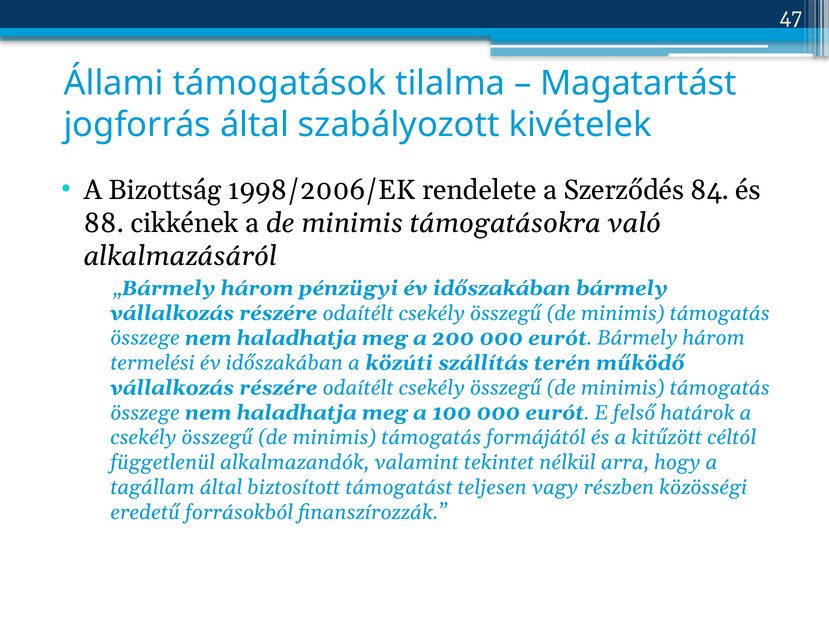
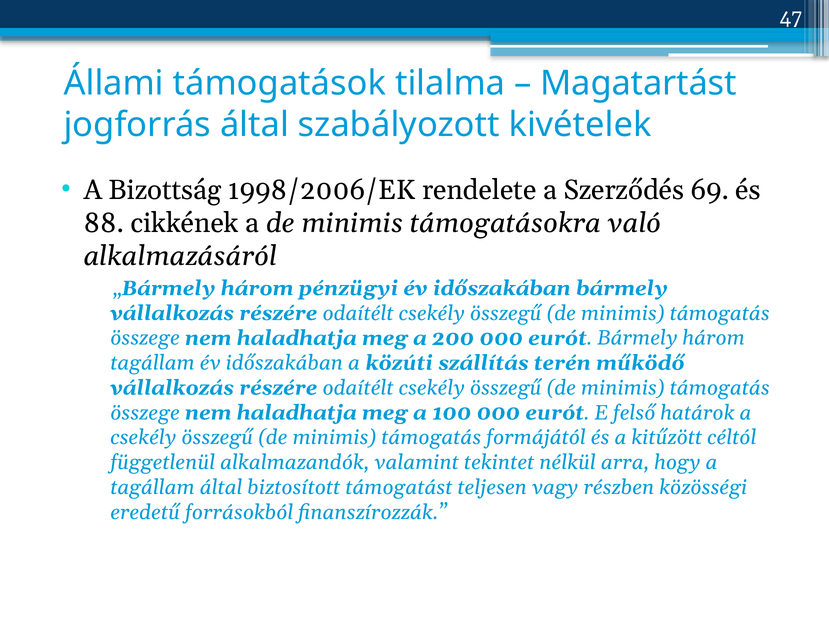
84: 84 -> 69
termelési at (153, 363): termelési -> tagállam
